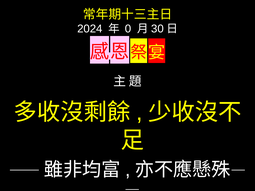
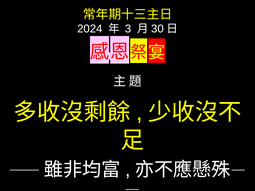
0: 0 -> 3
